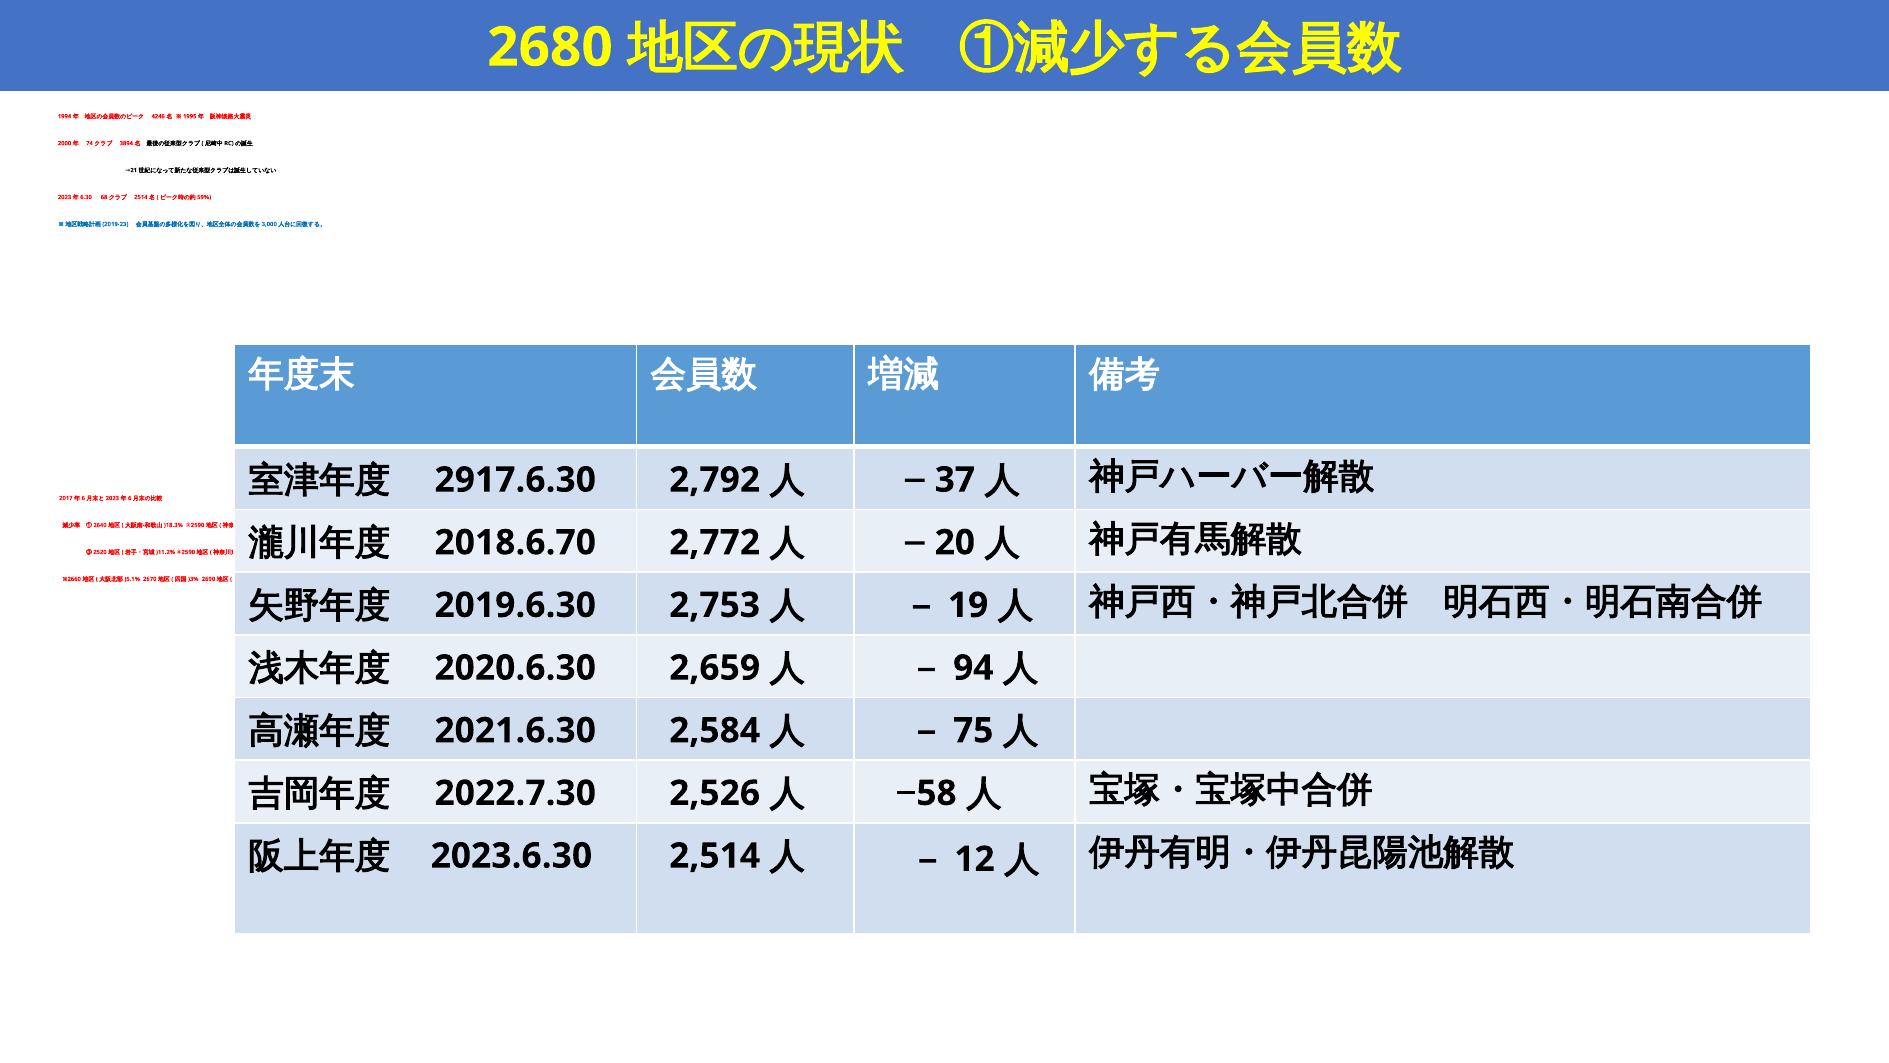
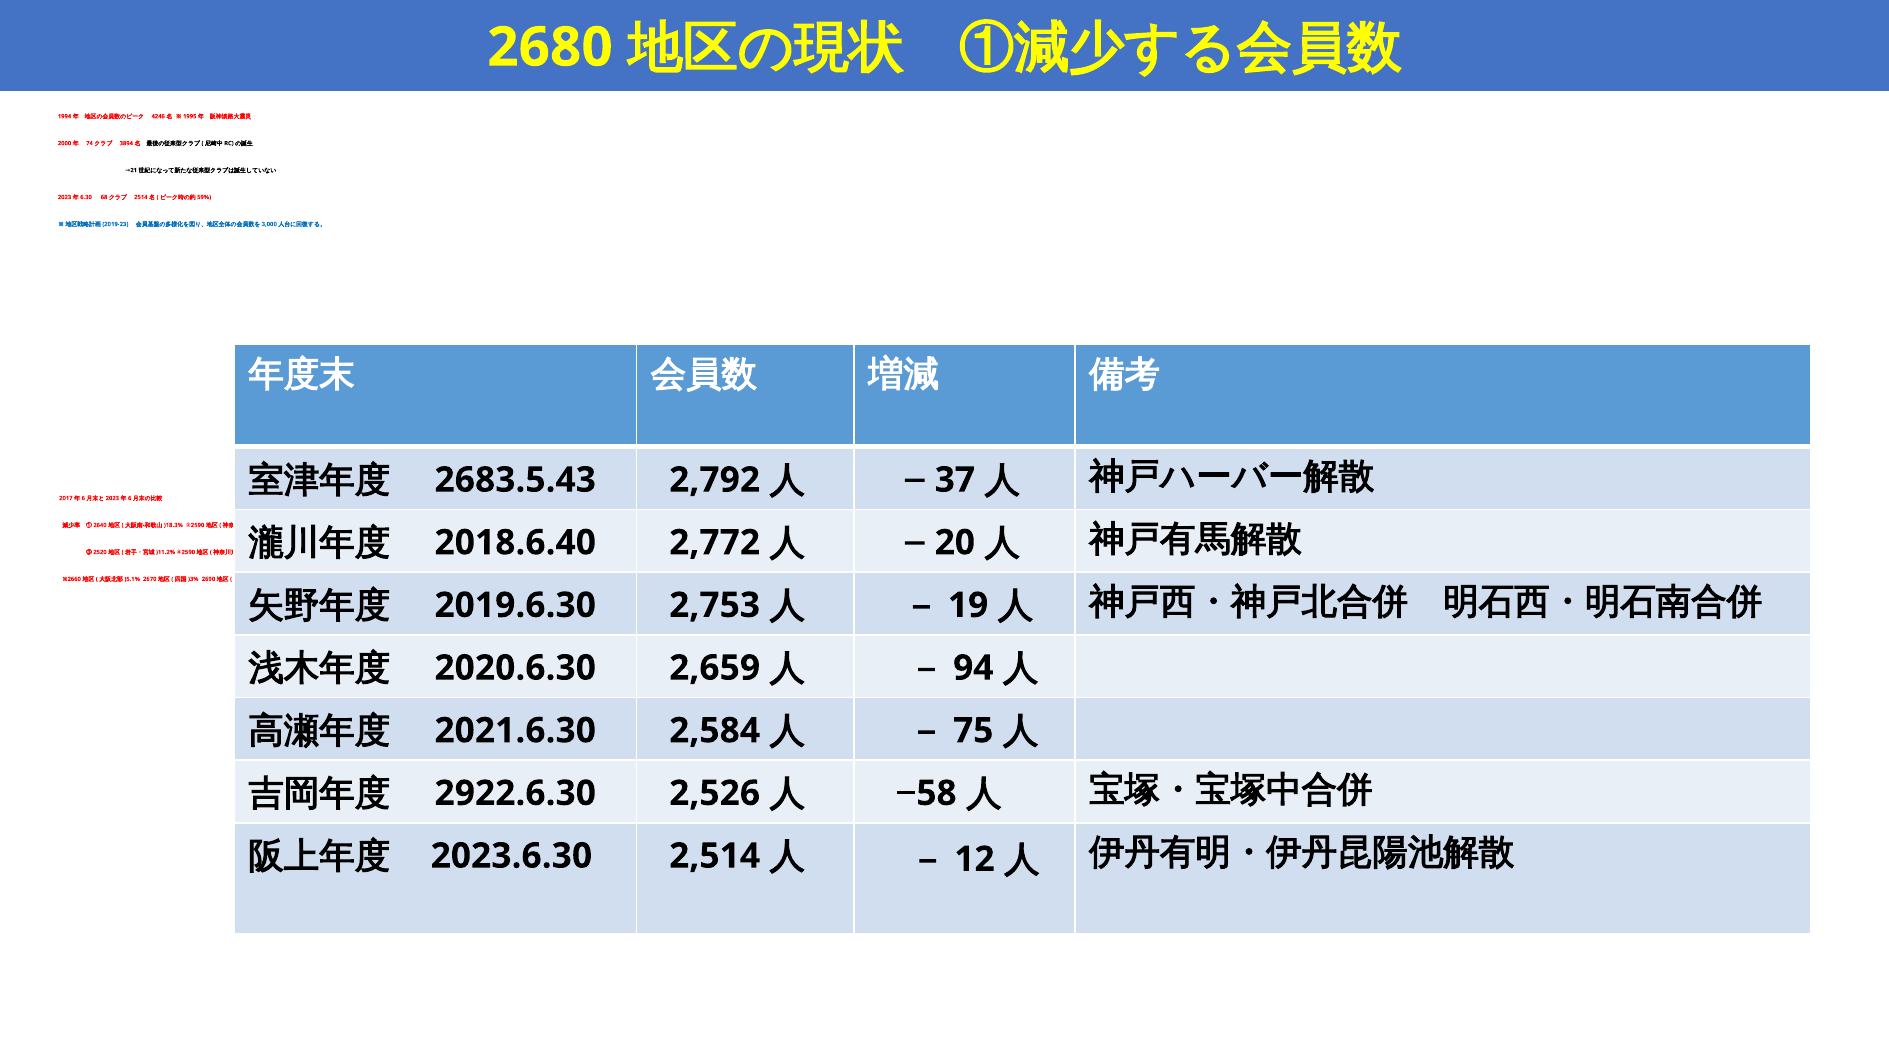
2917.6.30: 2917.6.30 -> 2683.5.43
2018.6.70: 2018.6.70 -> 2018.6.40
2022.7.30: 2022.7.30 -> 2922.6.30
